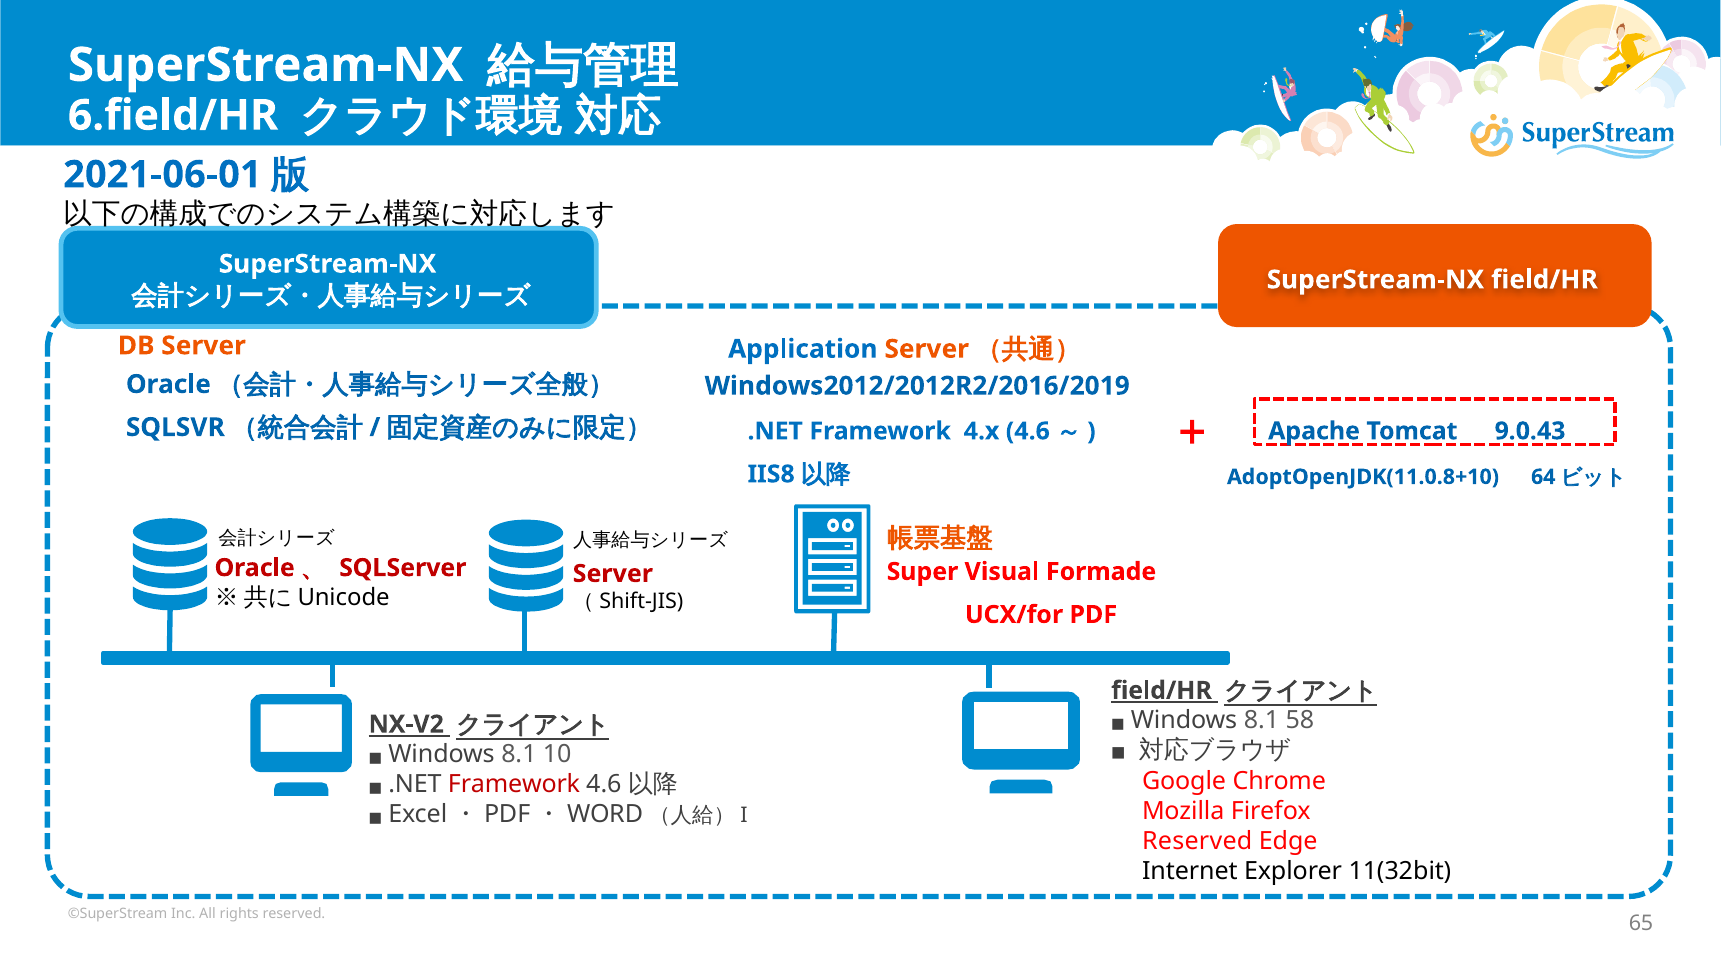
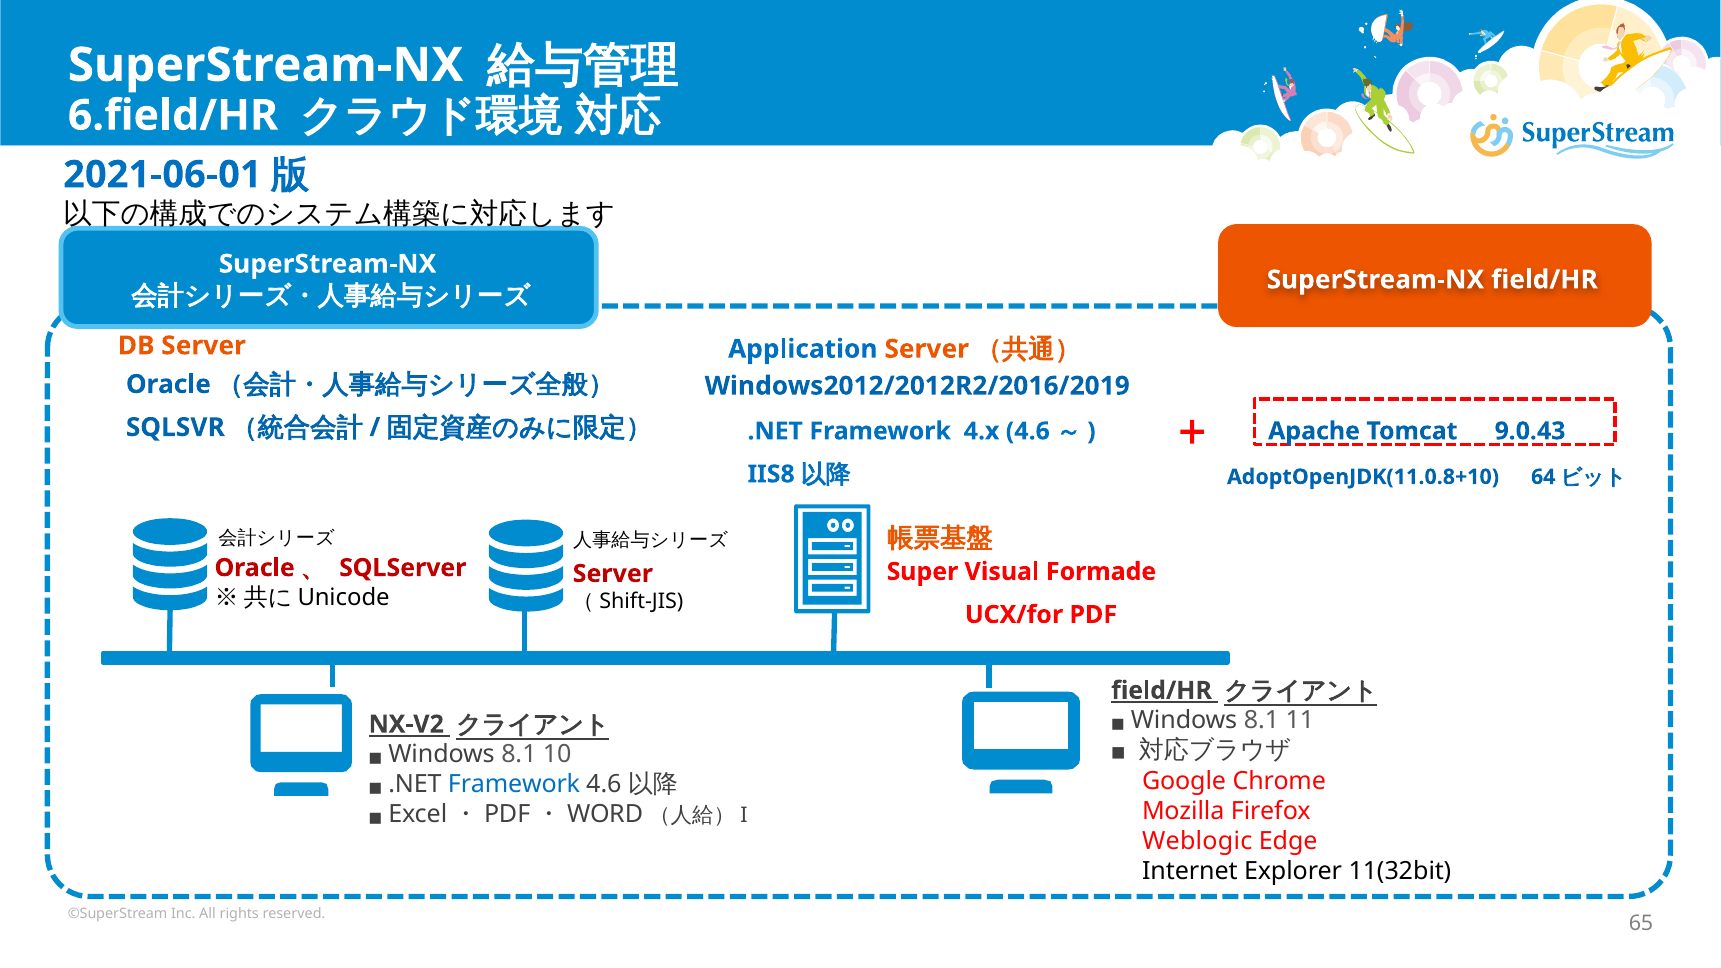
58: 58 -> 11
Framework at (514, 785) colour: red -> blue
Reserved at (1197, 841): Reserved -> Weblogic
